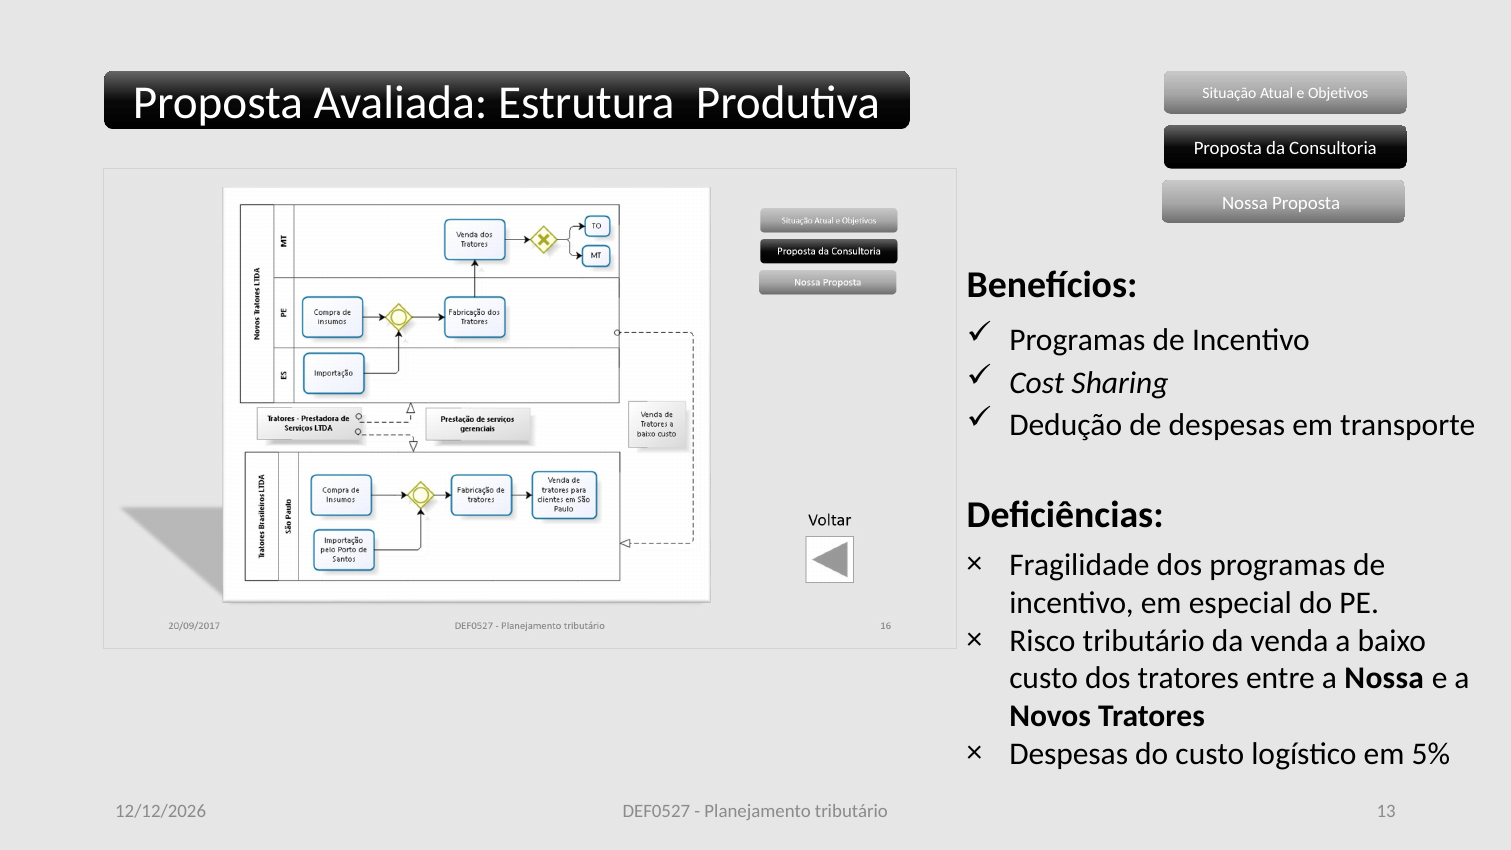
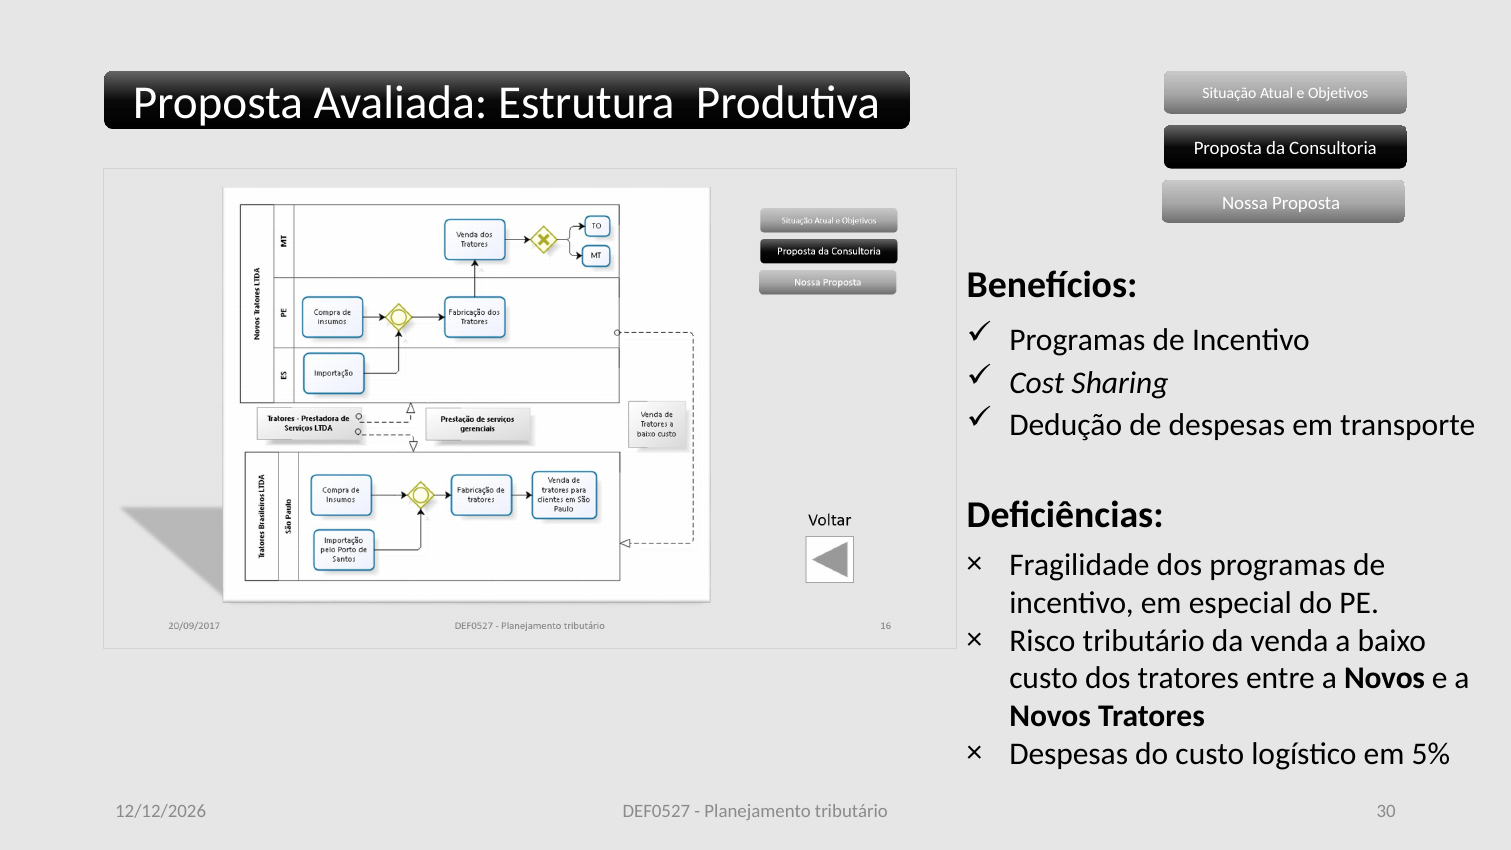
entre a Nossa: Nossa -> Novos
13: 13 -> 30
